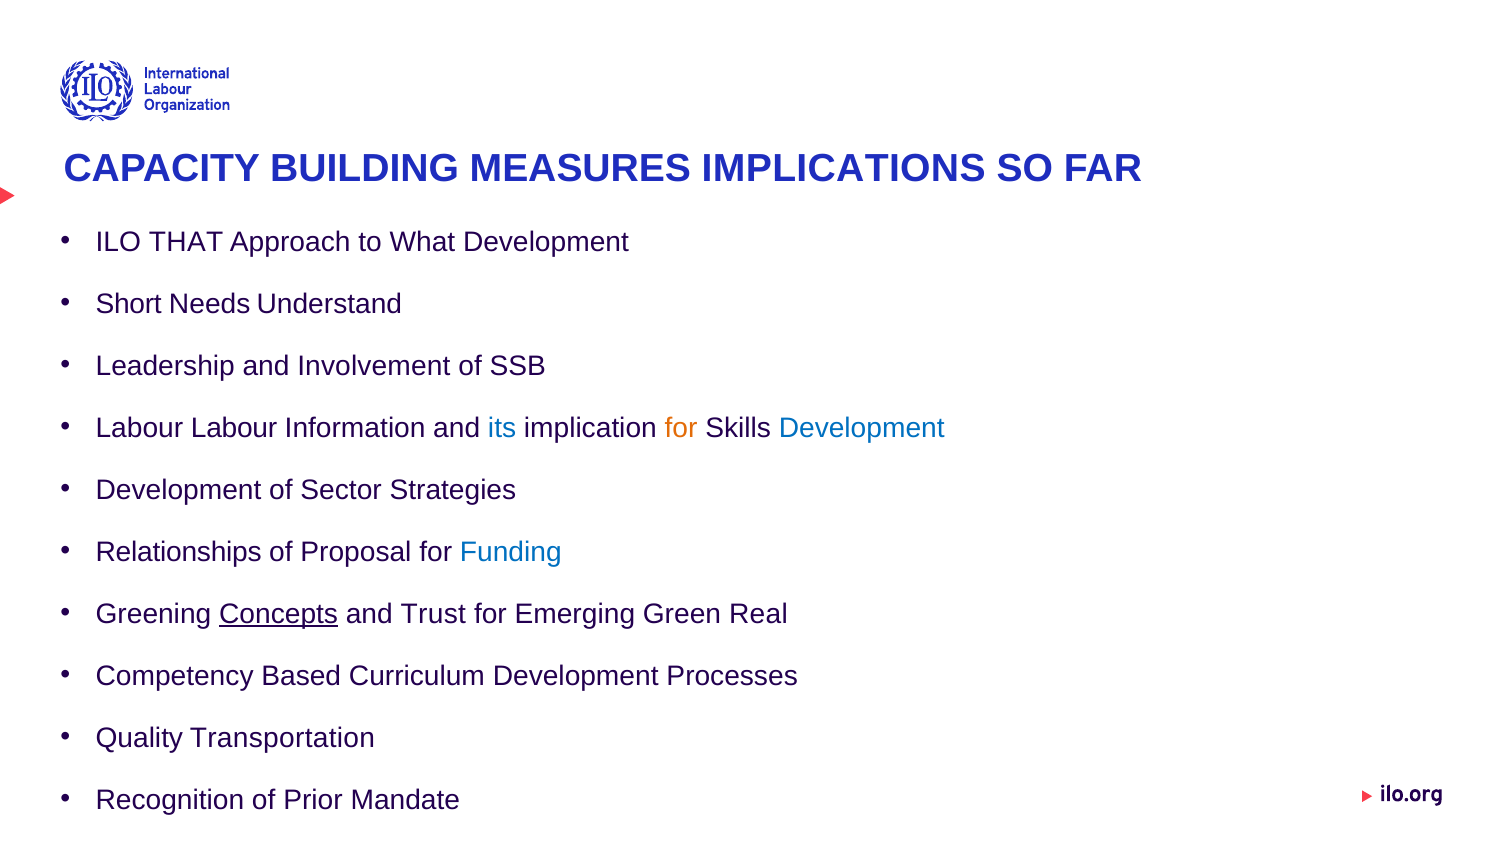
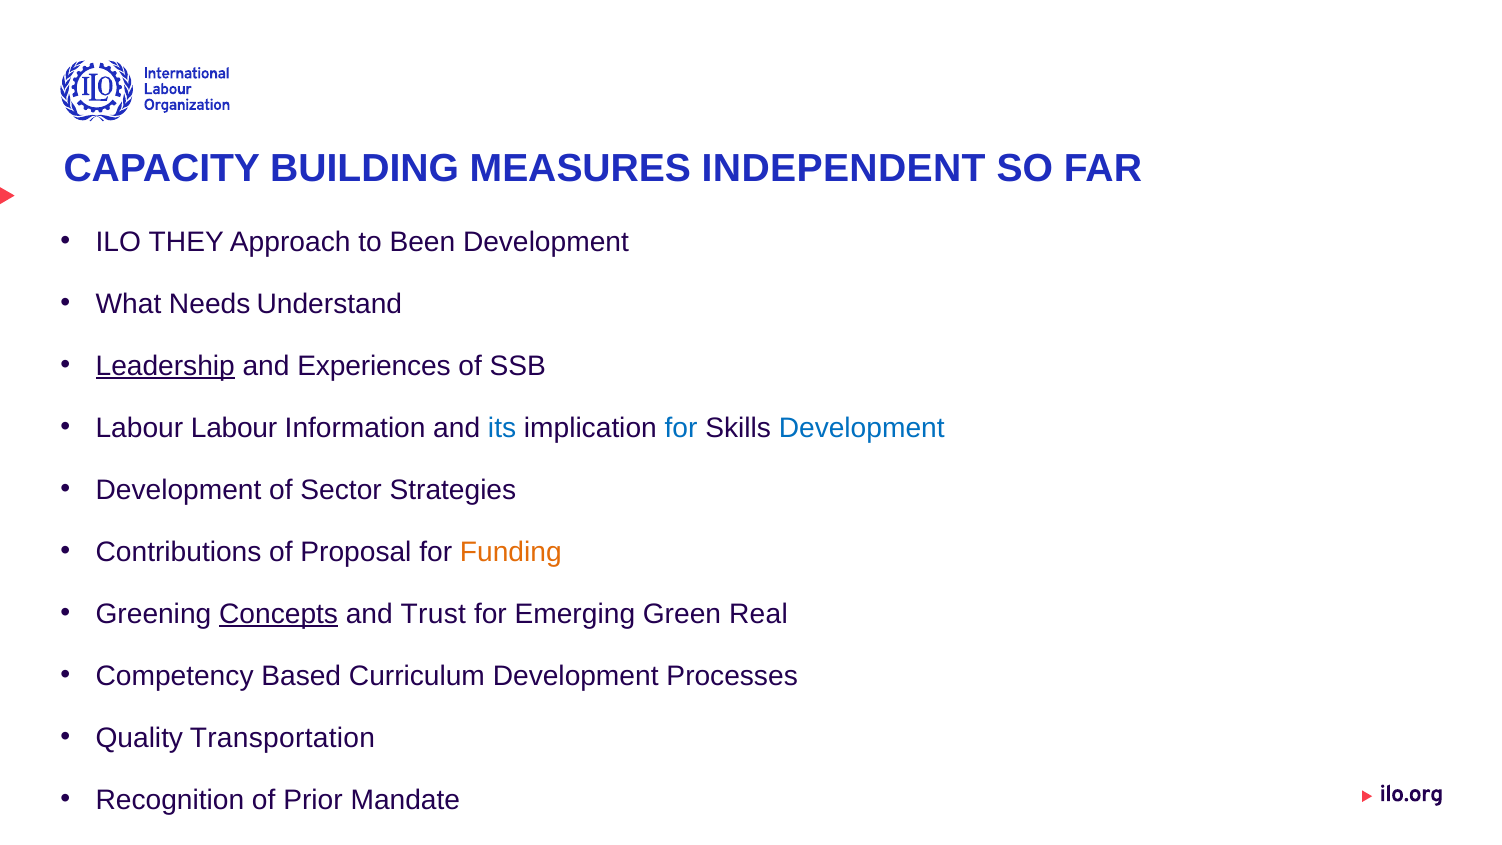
IMPLICATIONS: IMPLICATIONS -> INDEPENDENT
THAT: THAT -> THEY
What: What -> Been
Short: Short -> What
Leadership underline: none -> present
Involvement: Involvement -> Experiences
for at (681, 428) colour: orange -> blue
Relationships: Relationships -> Contributions
Funding colour: blue -> orange
